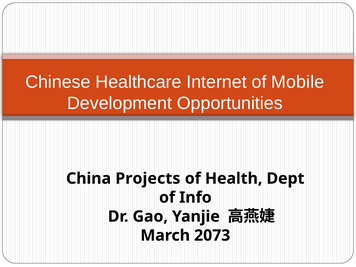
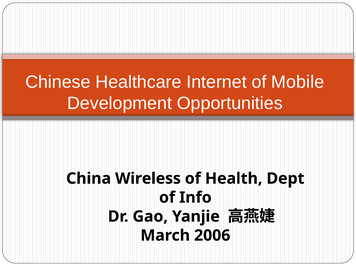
Projects: Projects -> Wireless
2073: 2073 -> 2006
